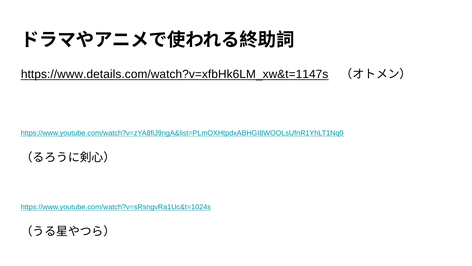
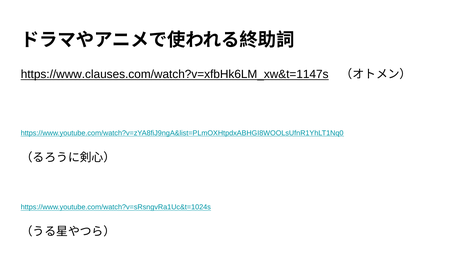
https://www.details.com/watch?v=xfbHk6LM_xw&t=1147s: https://www.details.com/watch?v=xfbHk6LM_xw&t=1147s -> https://www.clauses.com/watch?v=xfbHk6LM_xw&t=1147s
